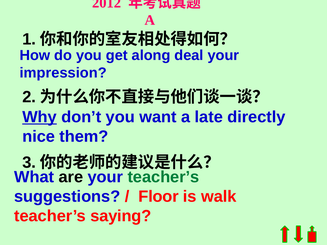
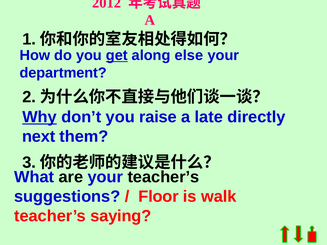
get underline: none -> present
deal: deal -> else
impression: impression -> department
want: want -> raise
nice: nice -> next
teacher’s at (163, 177) colour: green -> black
